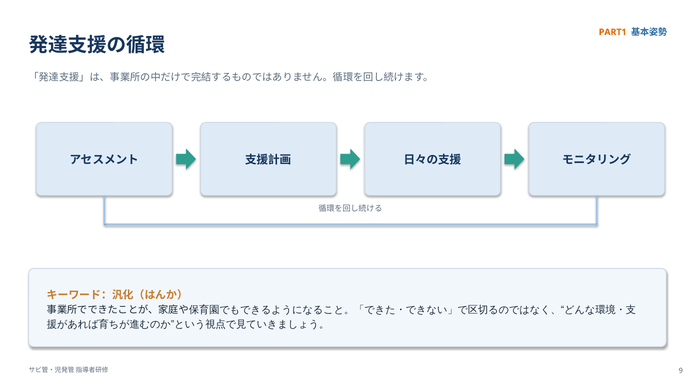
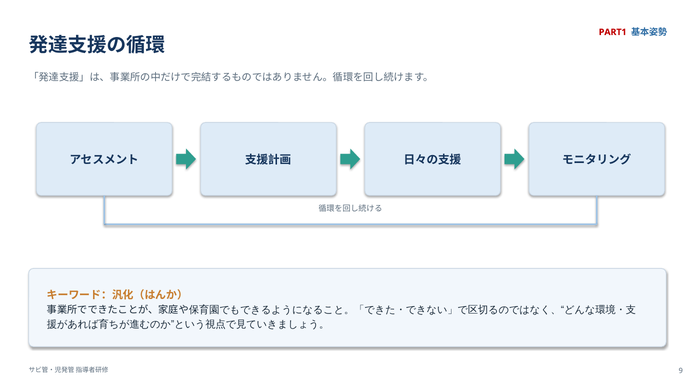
PART1 colour: orange -> red
